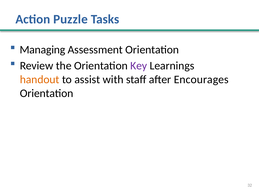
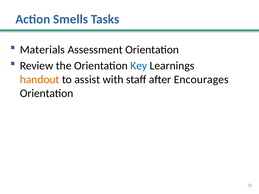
Puzzle: Puzzle -> Smells
Managing: Managing -> Materials
Key colour: purple -> blue
